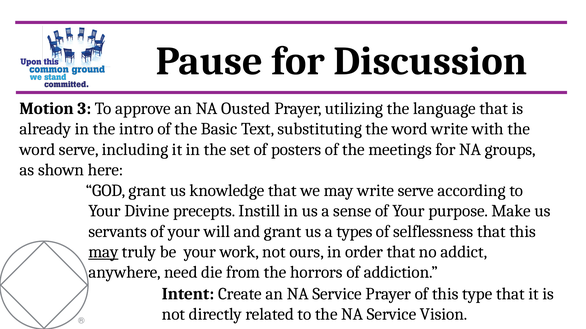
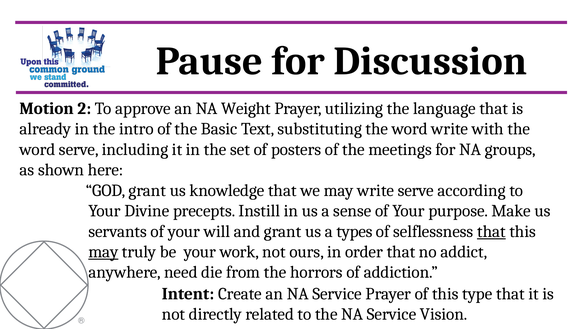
3: 3 -> 2
Ousted: Ousted -> Weight
that at (491, 232) underline: none -> present
